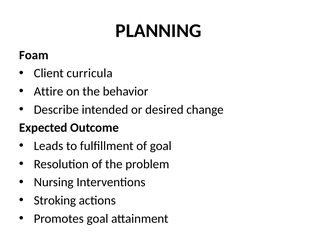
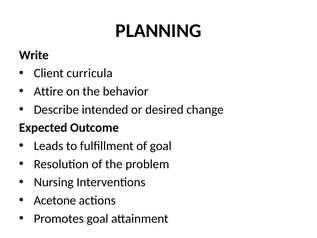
Foam: Foam -> Write
Stroking: Stroking -> Acetone
